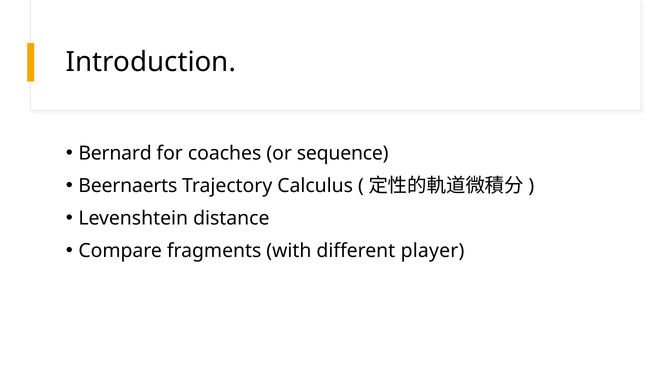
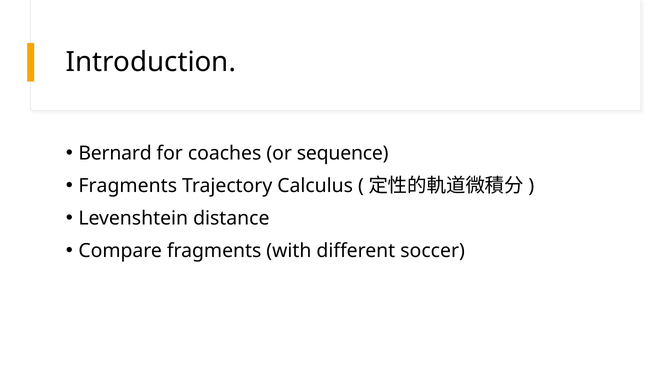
Beernaerts at (128, 186): Beernaerts -> Fragments
player: player -> soccer
